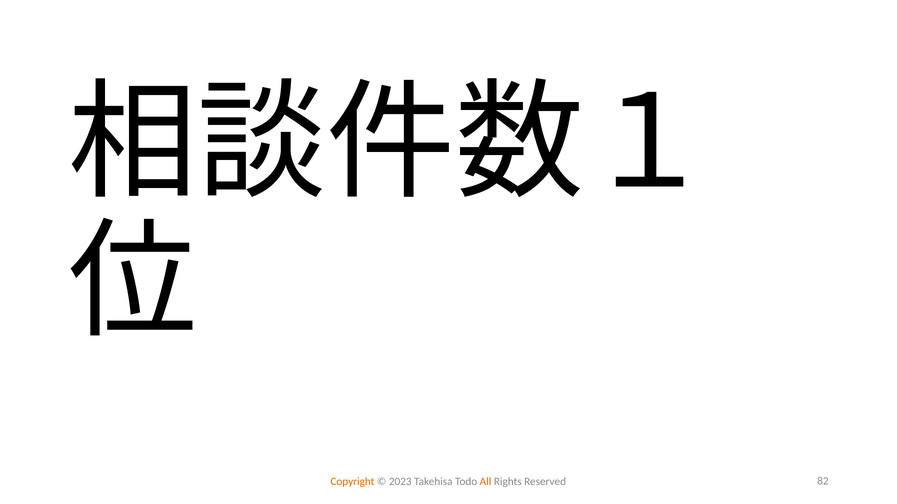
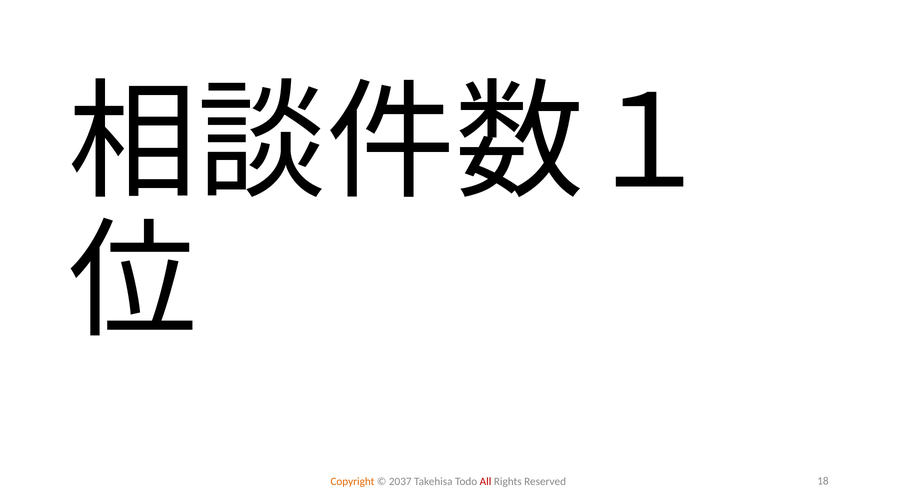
2023: 2023 -> 2037
All colour: orange -> red
82: 82 -> 18
